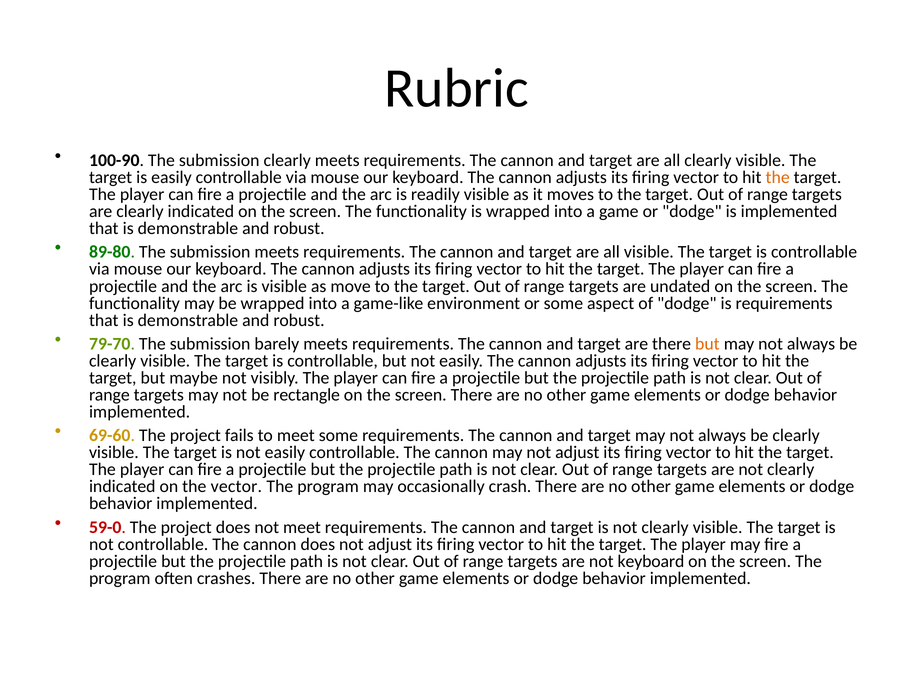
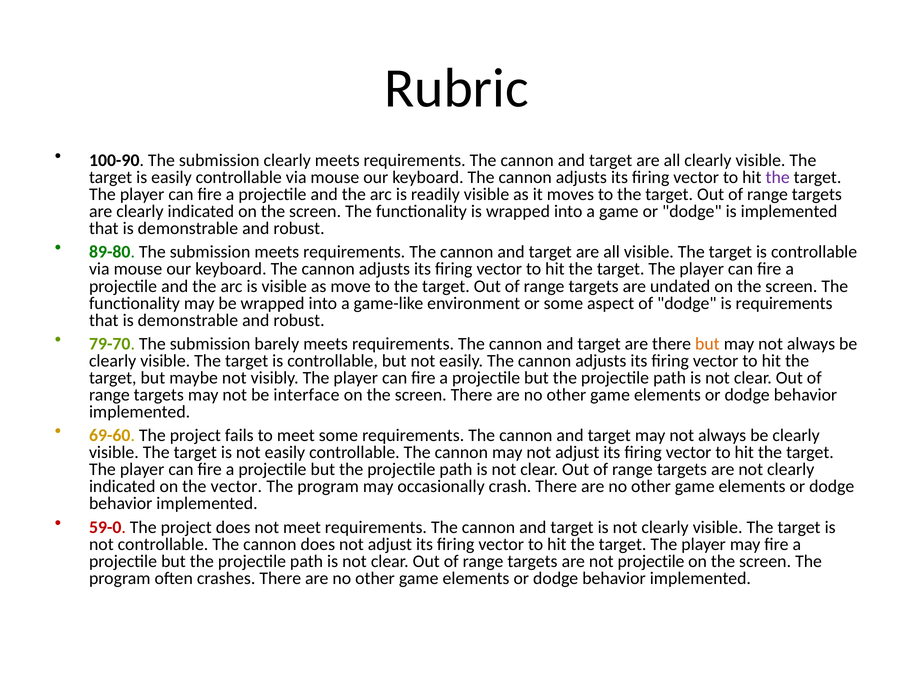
the at (778, 177) colour: orange -> purple
rectangle: rectangle -> interface
not keyboard: keyboard -> projectile
